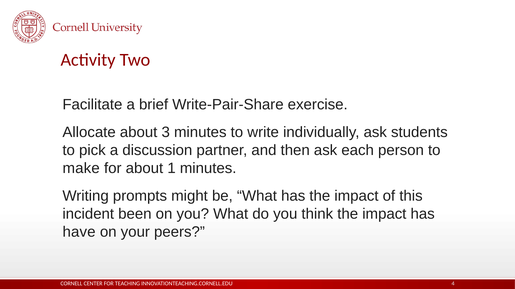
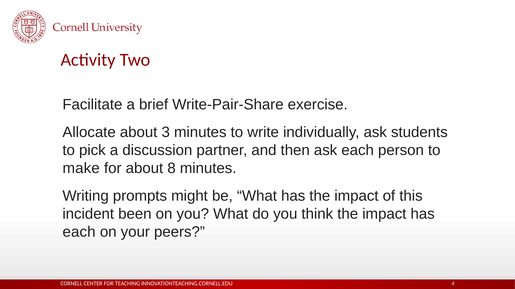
1: 1 -> 8
have at (79, 232): have -> each
